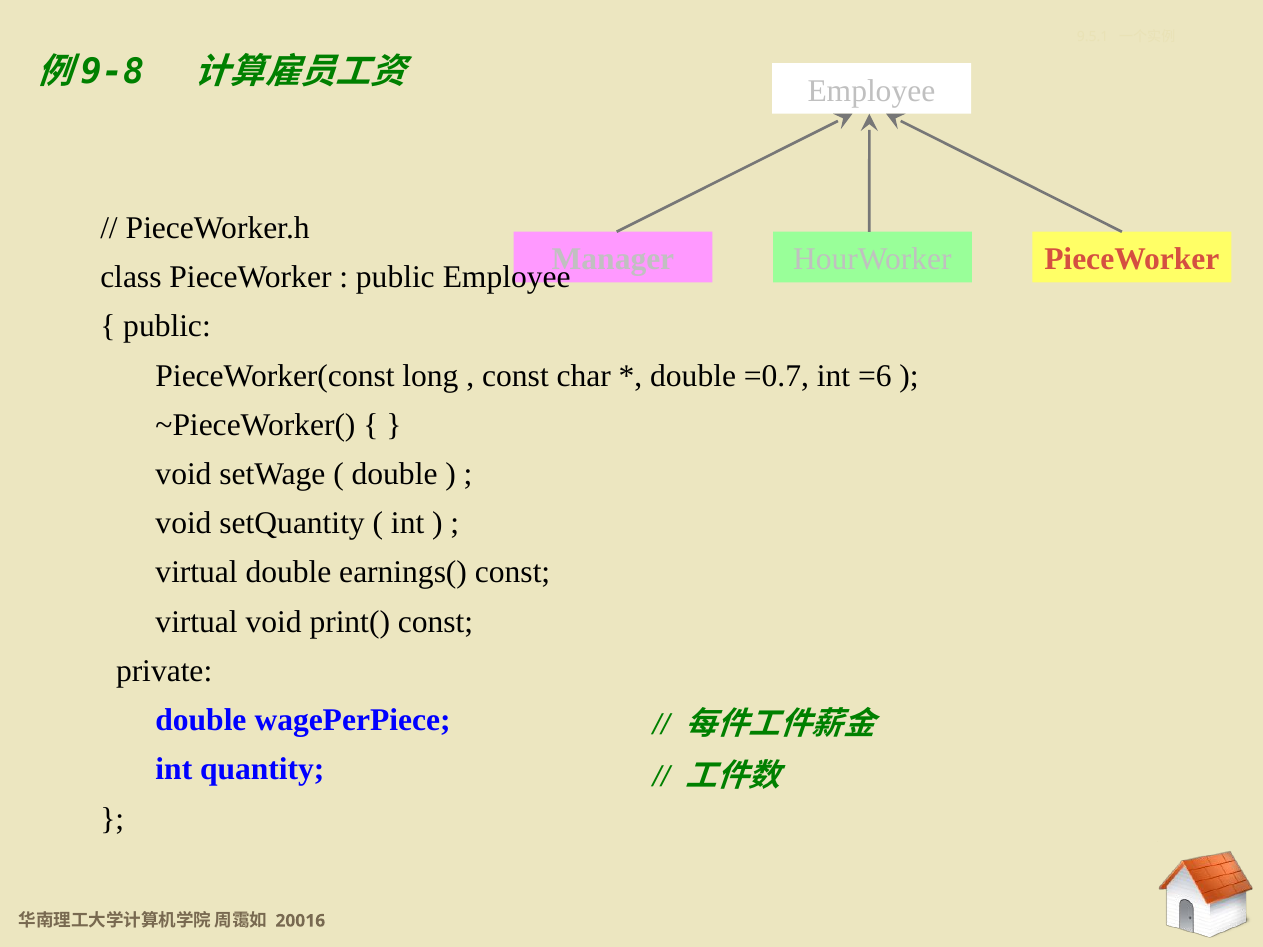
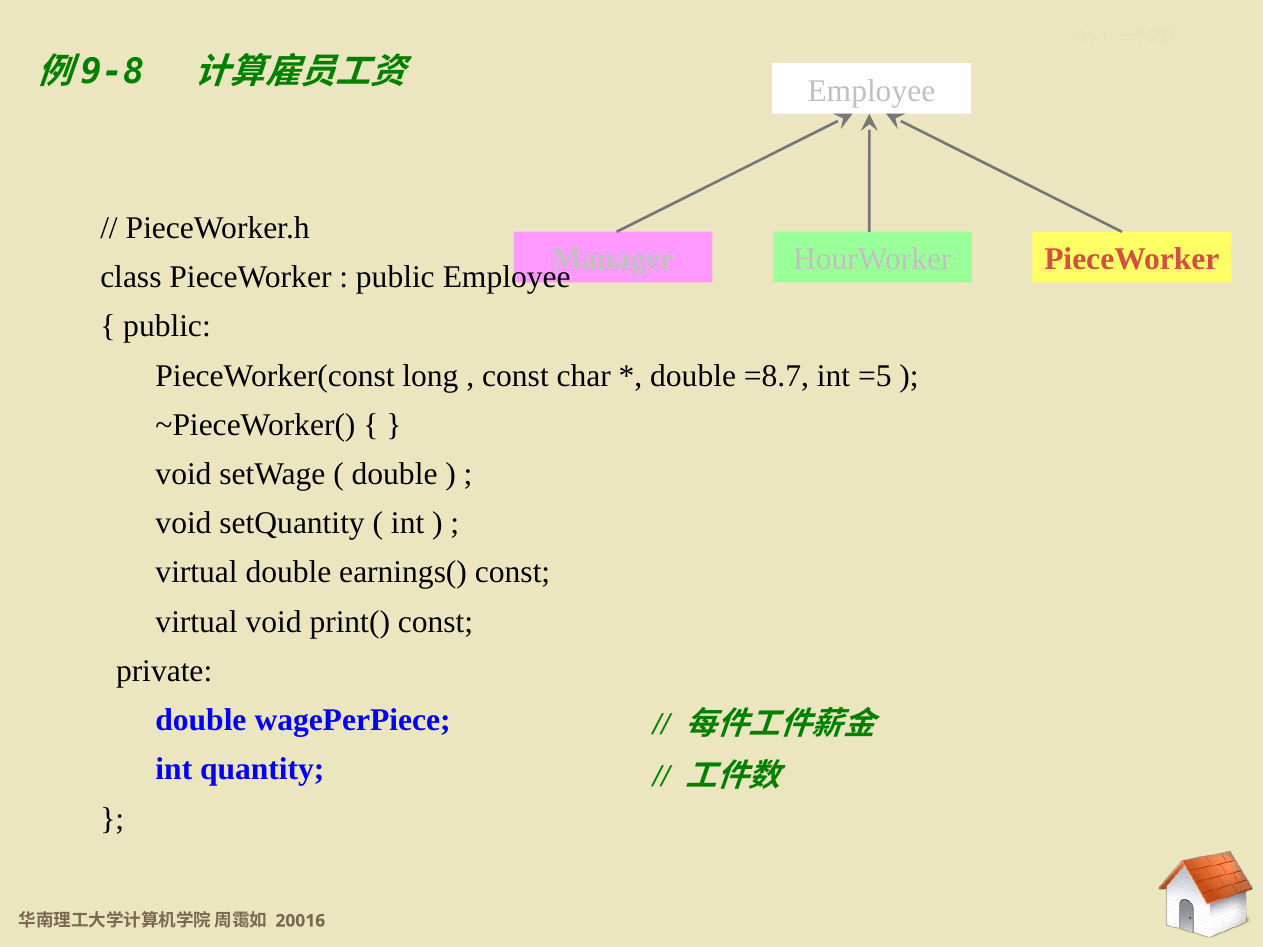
=0.7: =0.7 -> =8.7
=6: =6 -> =5
